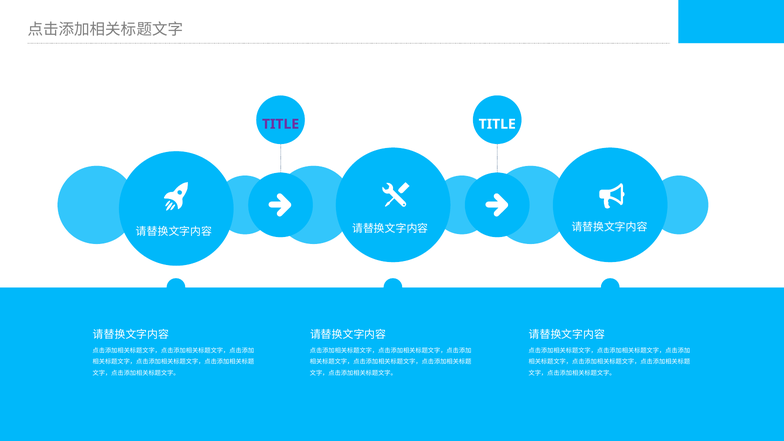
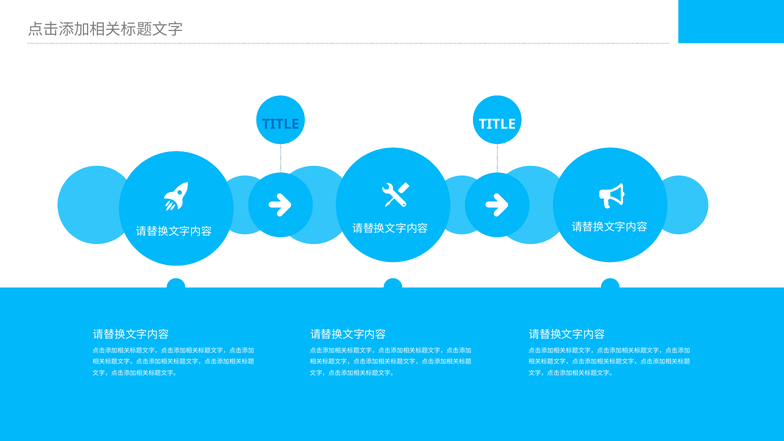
TITLE at (281, 124) colour: purple -> blue
